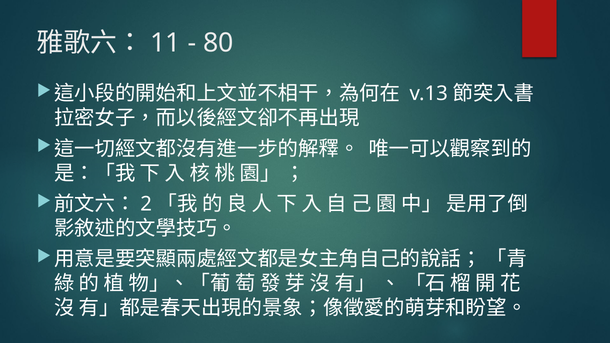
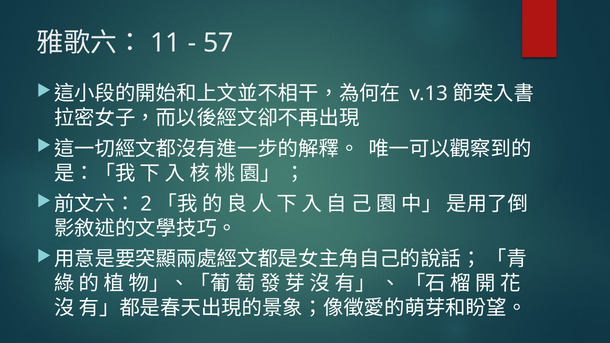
80: 80 -> 57
